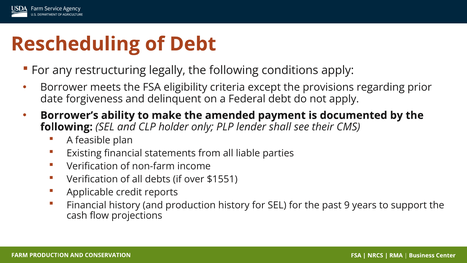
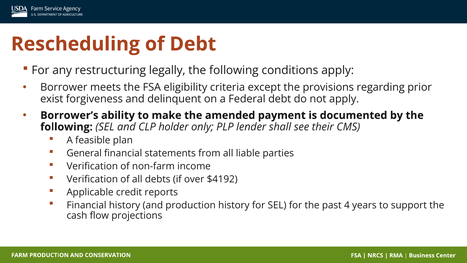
date: date -> exist
Existing: Existing -> General
$1551: $1551 -> $4192
9: 9 -> 4
